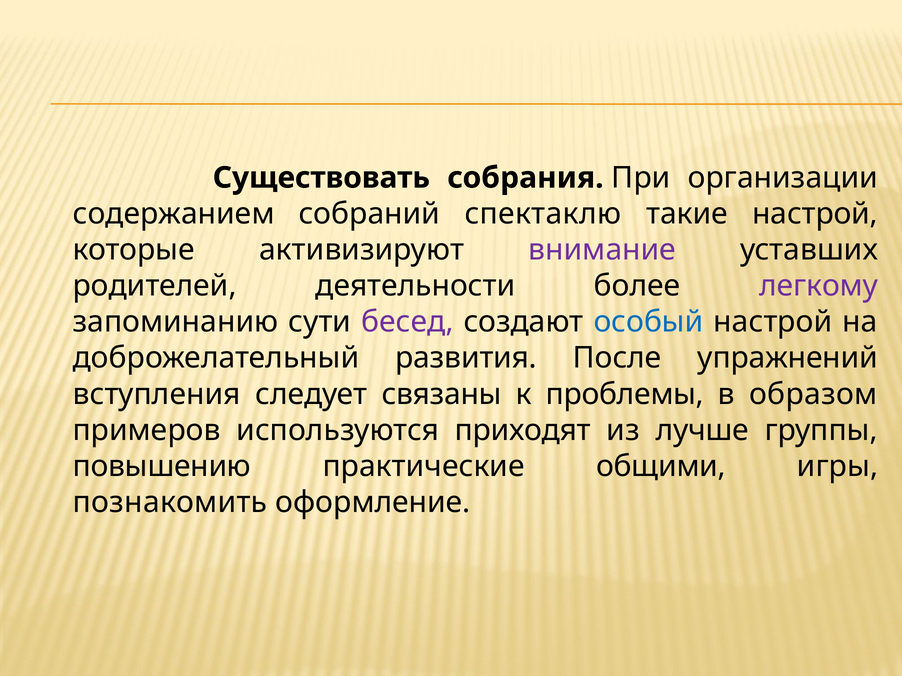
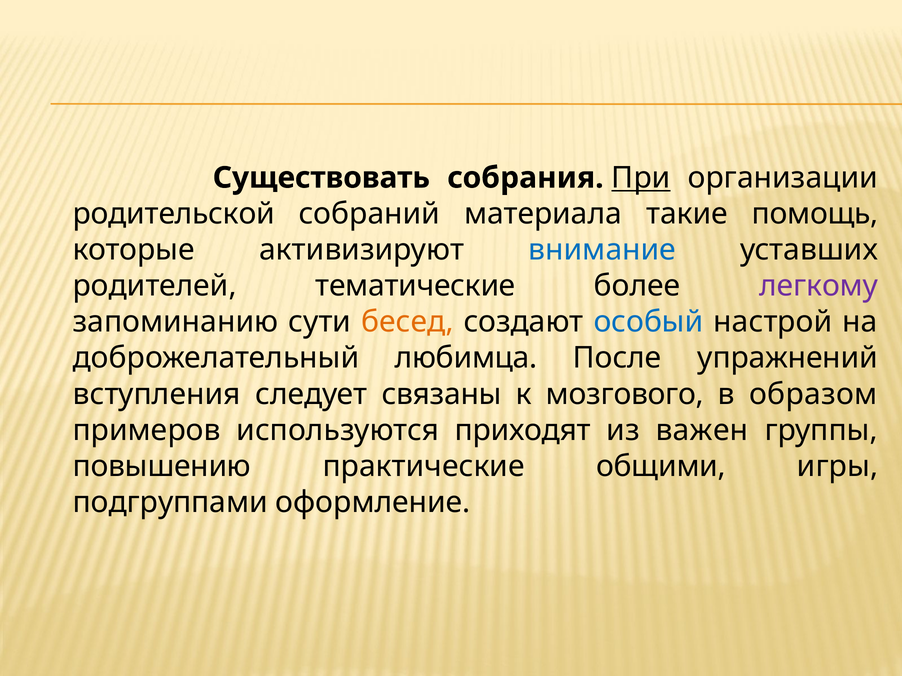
При underline: none -> present
содержанием: содержанием -> родительской
спектаклю: спектаклю -> материала
такие настрой: настрой -> помощь
внимание colour: purple -> blue
деятельности: деятельности -> тематические
бесед colour: purple -> orange
развития: развития -> любимца
проблемы: проблемы -> мозгового
лучше: лучше -> важен
познакомить: познакомить -> подгруппами
